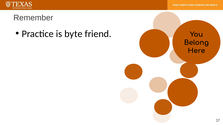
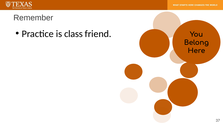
byte: byte -> class
